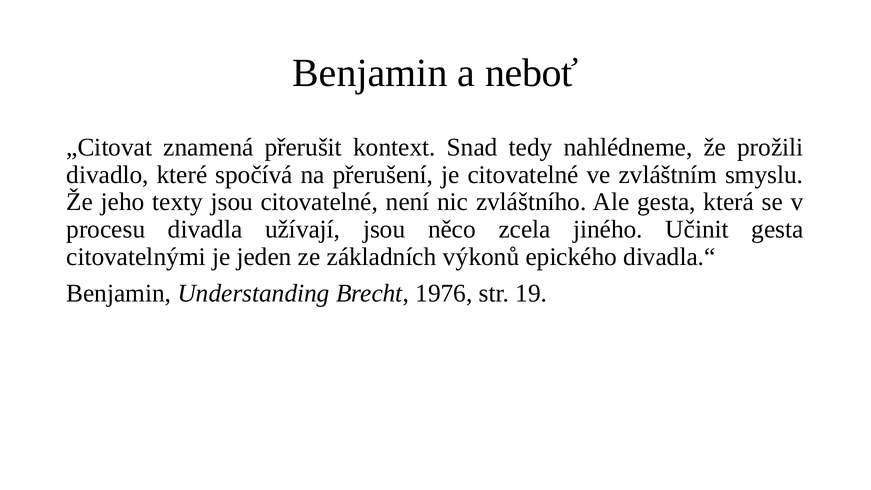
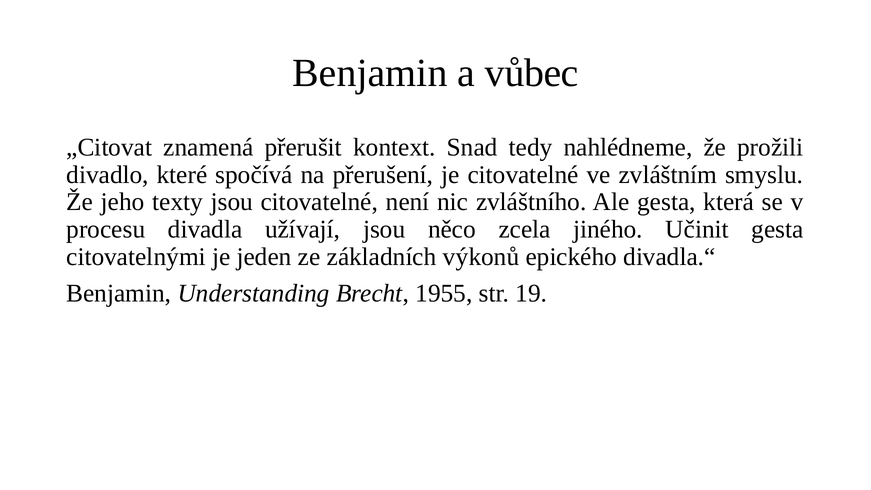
neboť: neboť -> vůbec
1976: 1976 -> 1955
